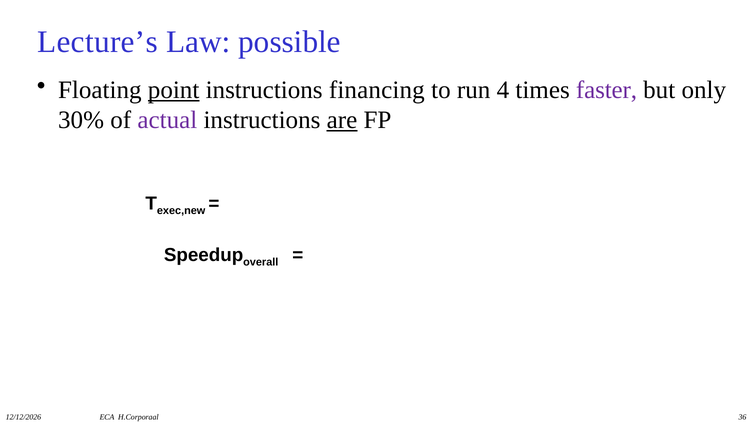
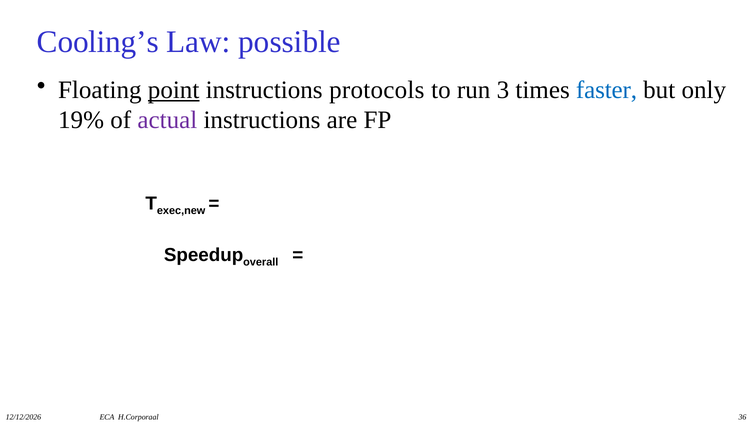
Lecture’s: Lecture’s -> Cooling’s
financing: financing -> protocols
4: 4 -> 3
faster colour: purple -> blue
30%: 30% -> 19%
are underline: present -> none
